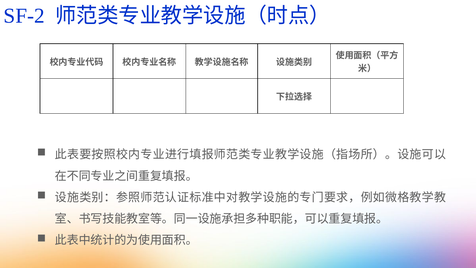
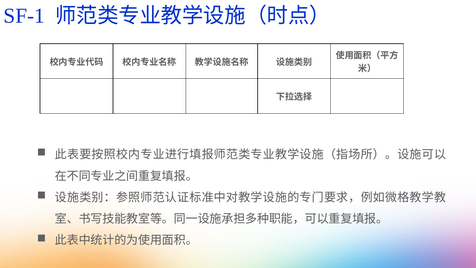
SF-2: SF-2 -> SF-1
